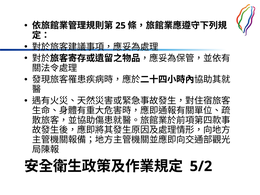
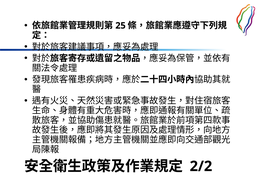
5/2: 5/2 -> 2/2
